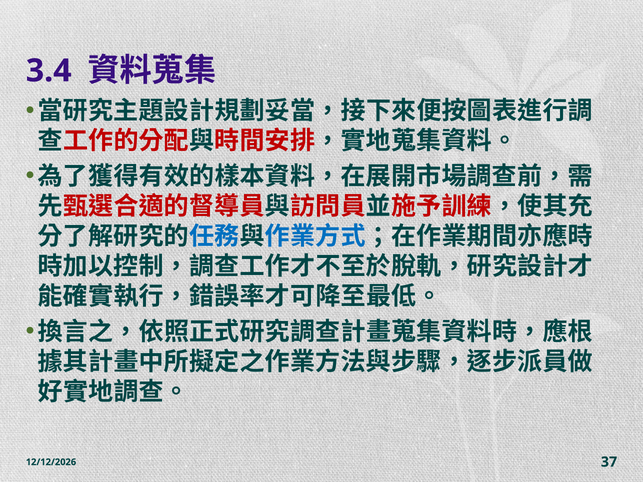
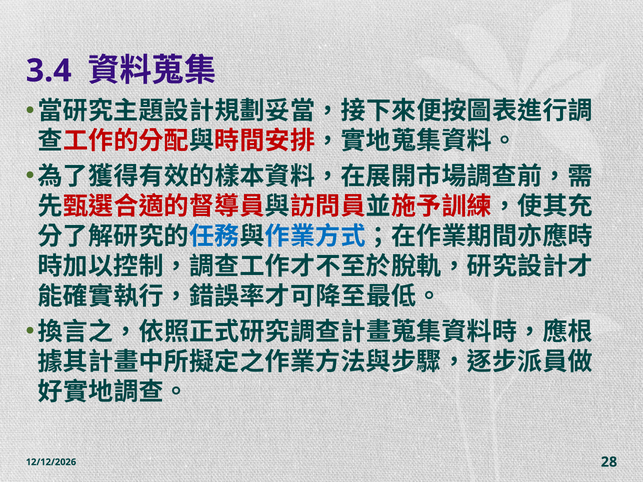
37: 37 -> 28
